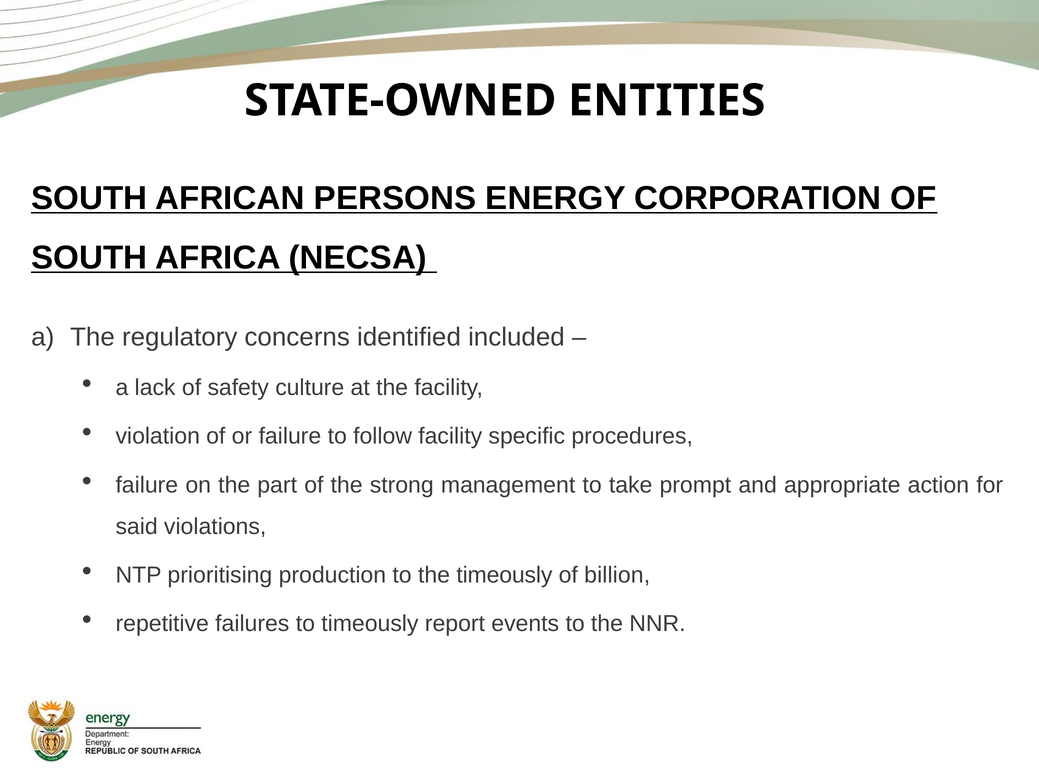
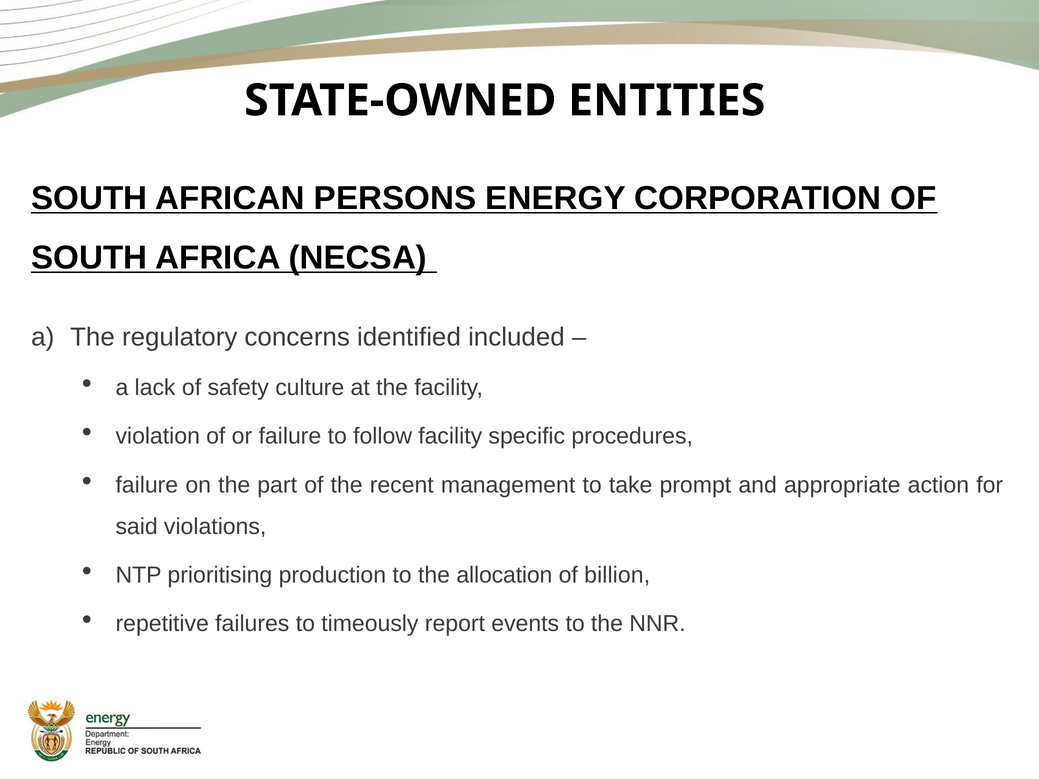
strong: strong -> recent
the timeously: timeously -> allocation
